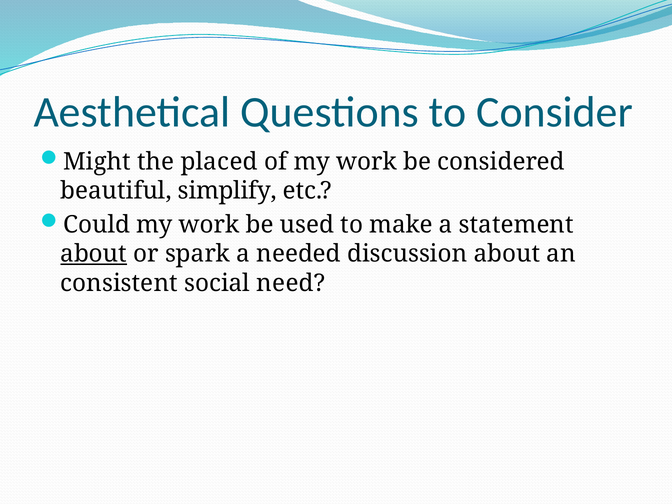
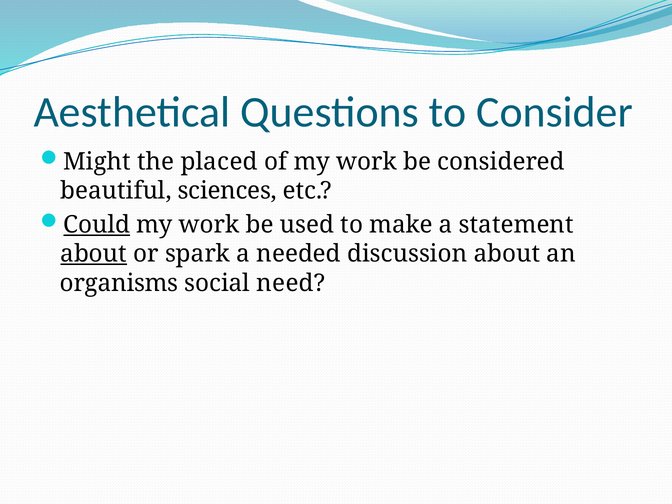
simplify: simplify -> sciences
Could underline: none -> present
consistent: consistent -> organisms
